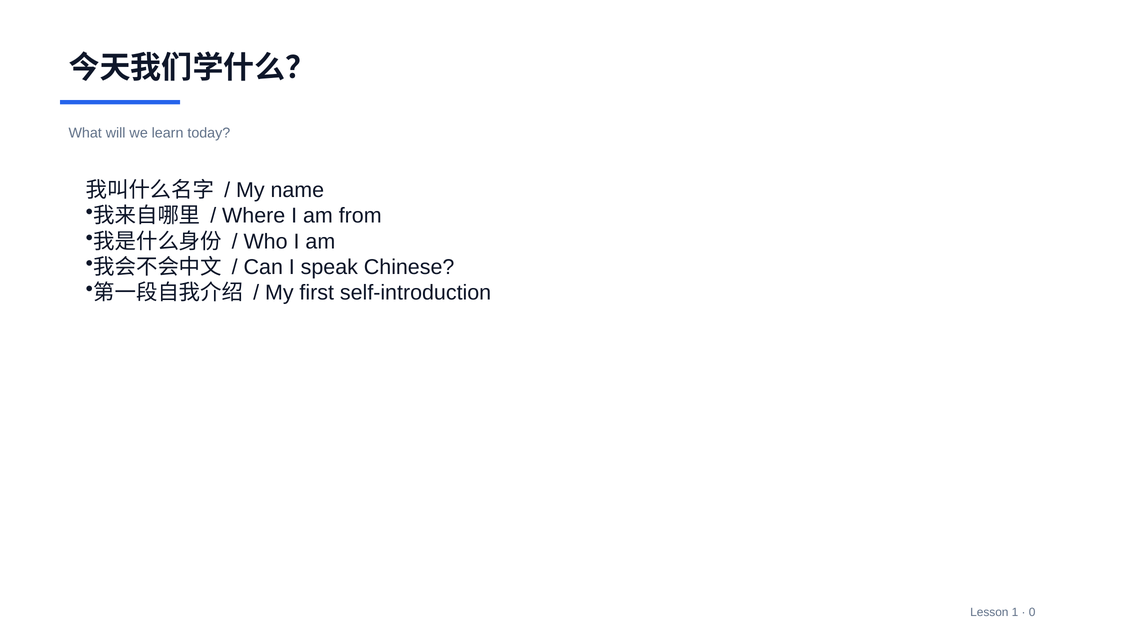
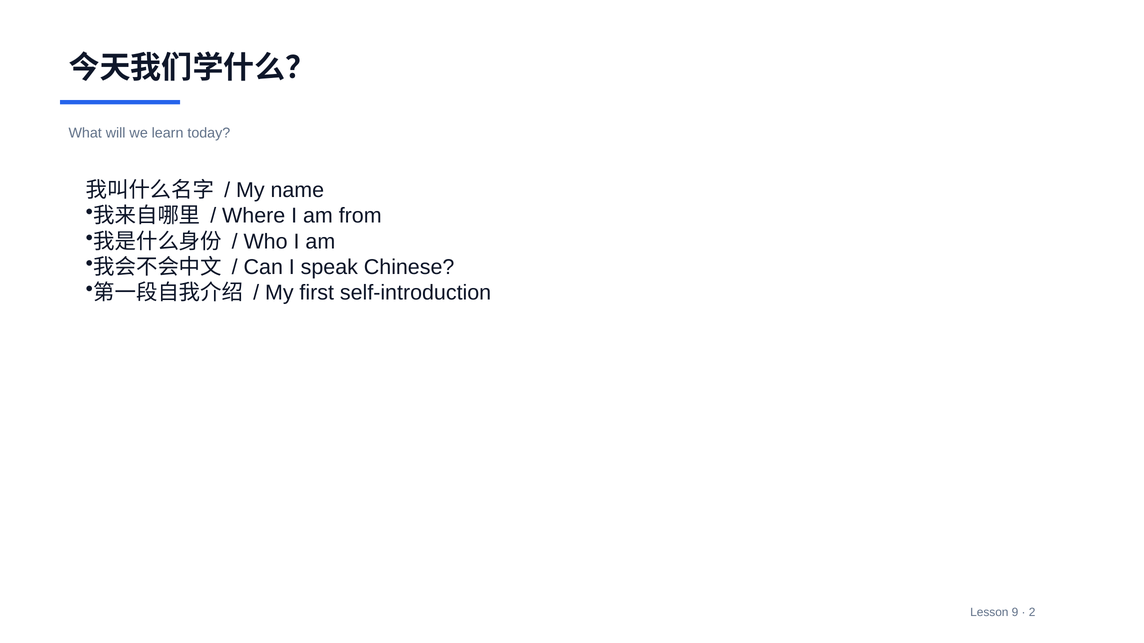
1: 1 -> 9
0: 0 -> 2
